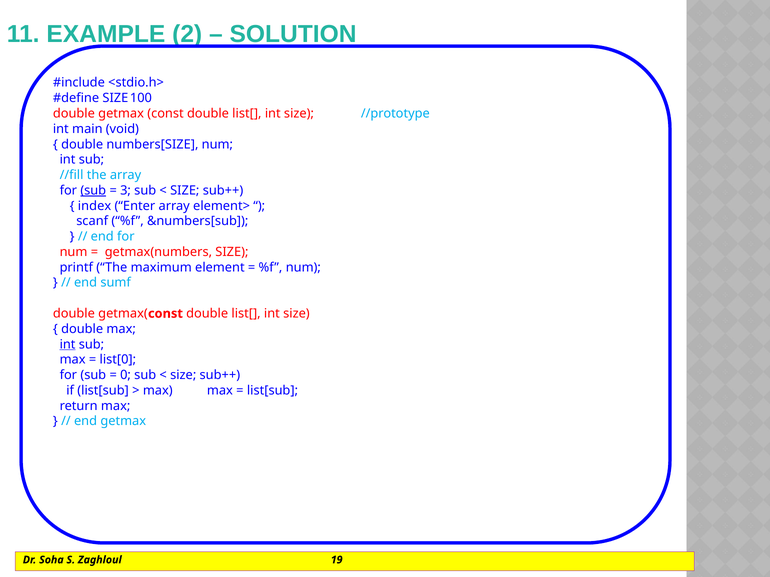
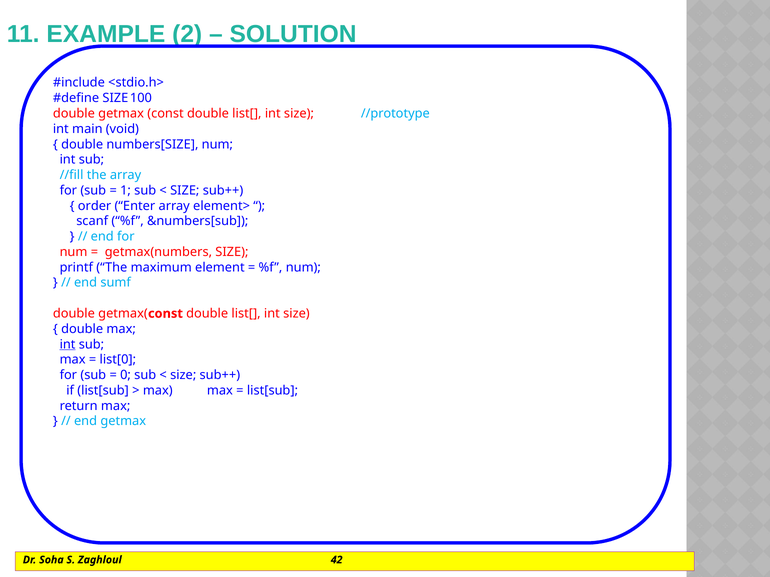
sub at (93, 191) underline: present -> none
3: 3 -> 1
index: index -> order
19: 19 -> 42
